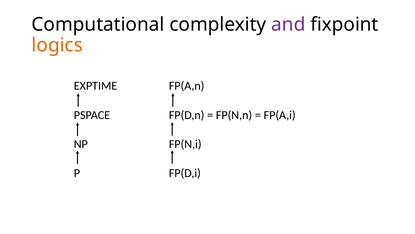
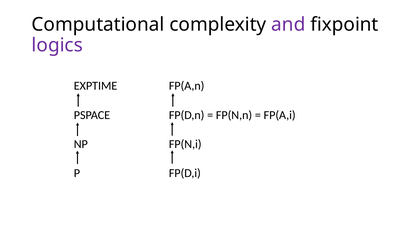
logics colour: orange -> purple
